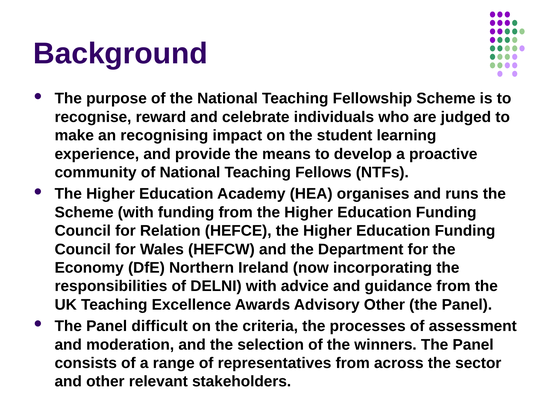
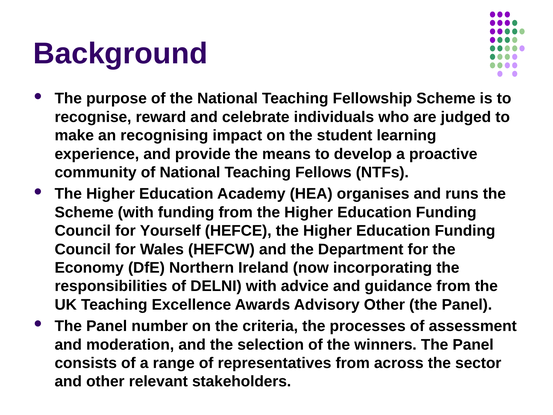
Relation: Relation -> Yourself
difficult: difficult -> number
